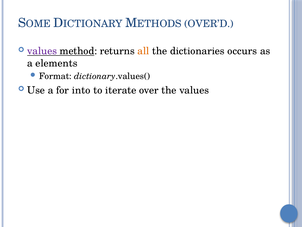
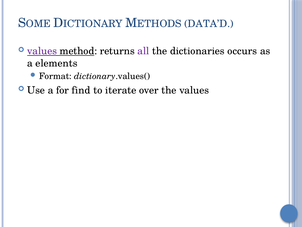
OVER’D: OVER’D -> DATA’D
all colour: orange -> purple
into: into -> find
